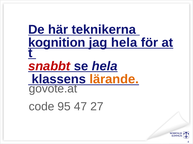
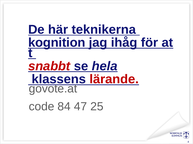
jag hela: hela -> ihåg
lärande colour: orange -> red
95: 95 -> 84
27: 27 -> 25
